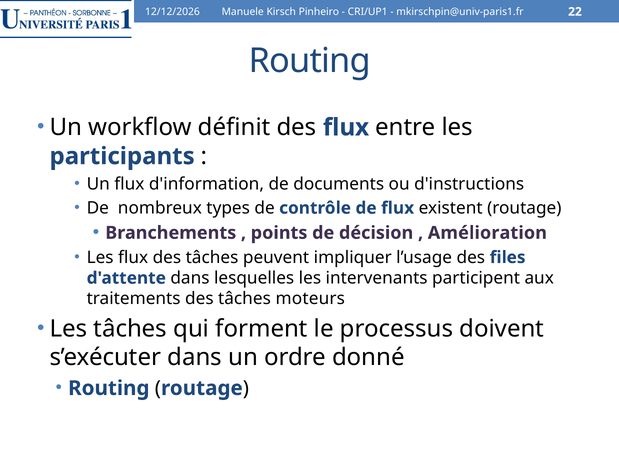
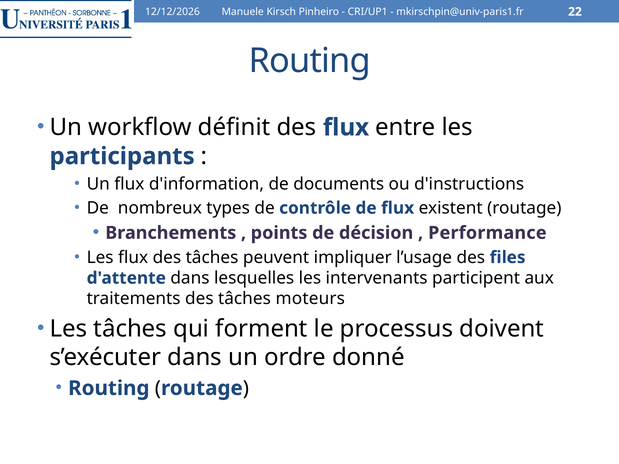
Amélioration: Amélioration -> Performance
